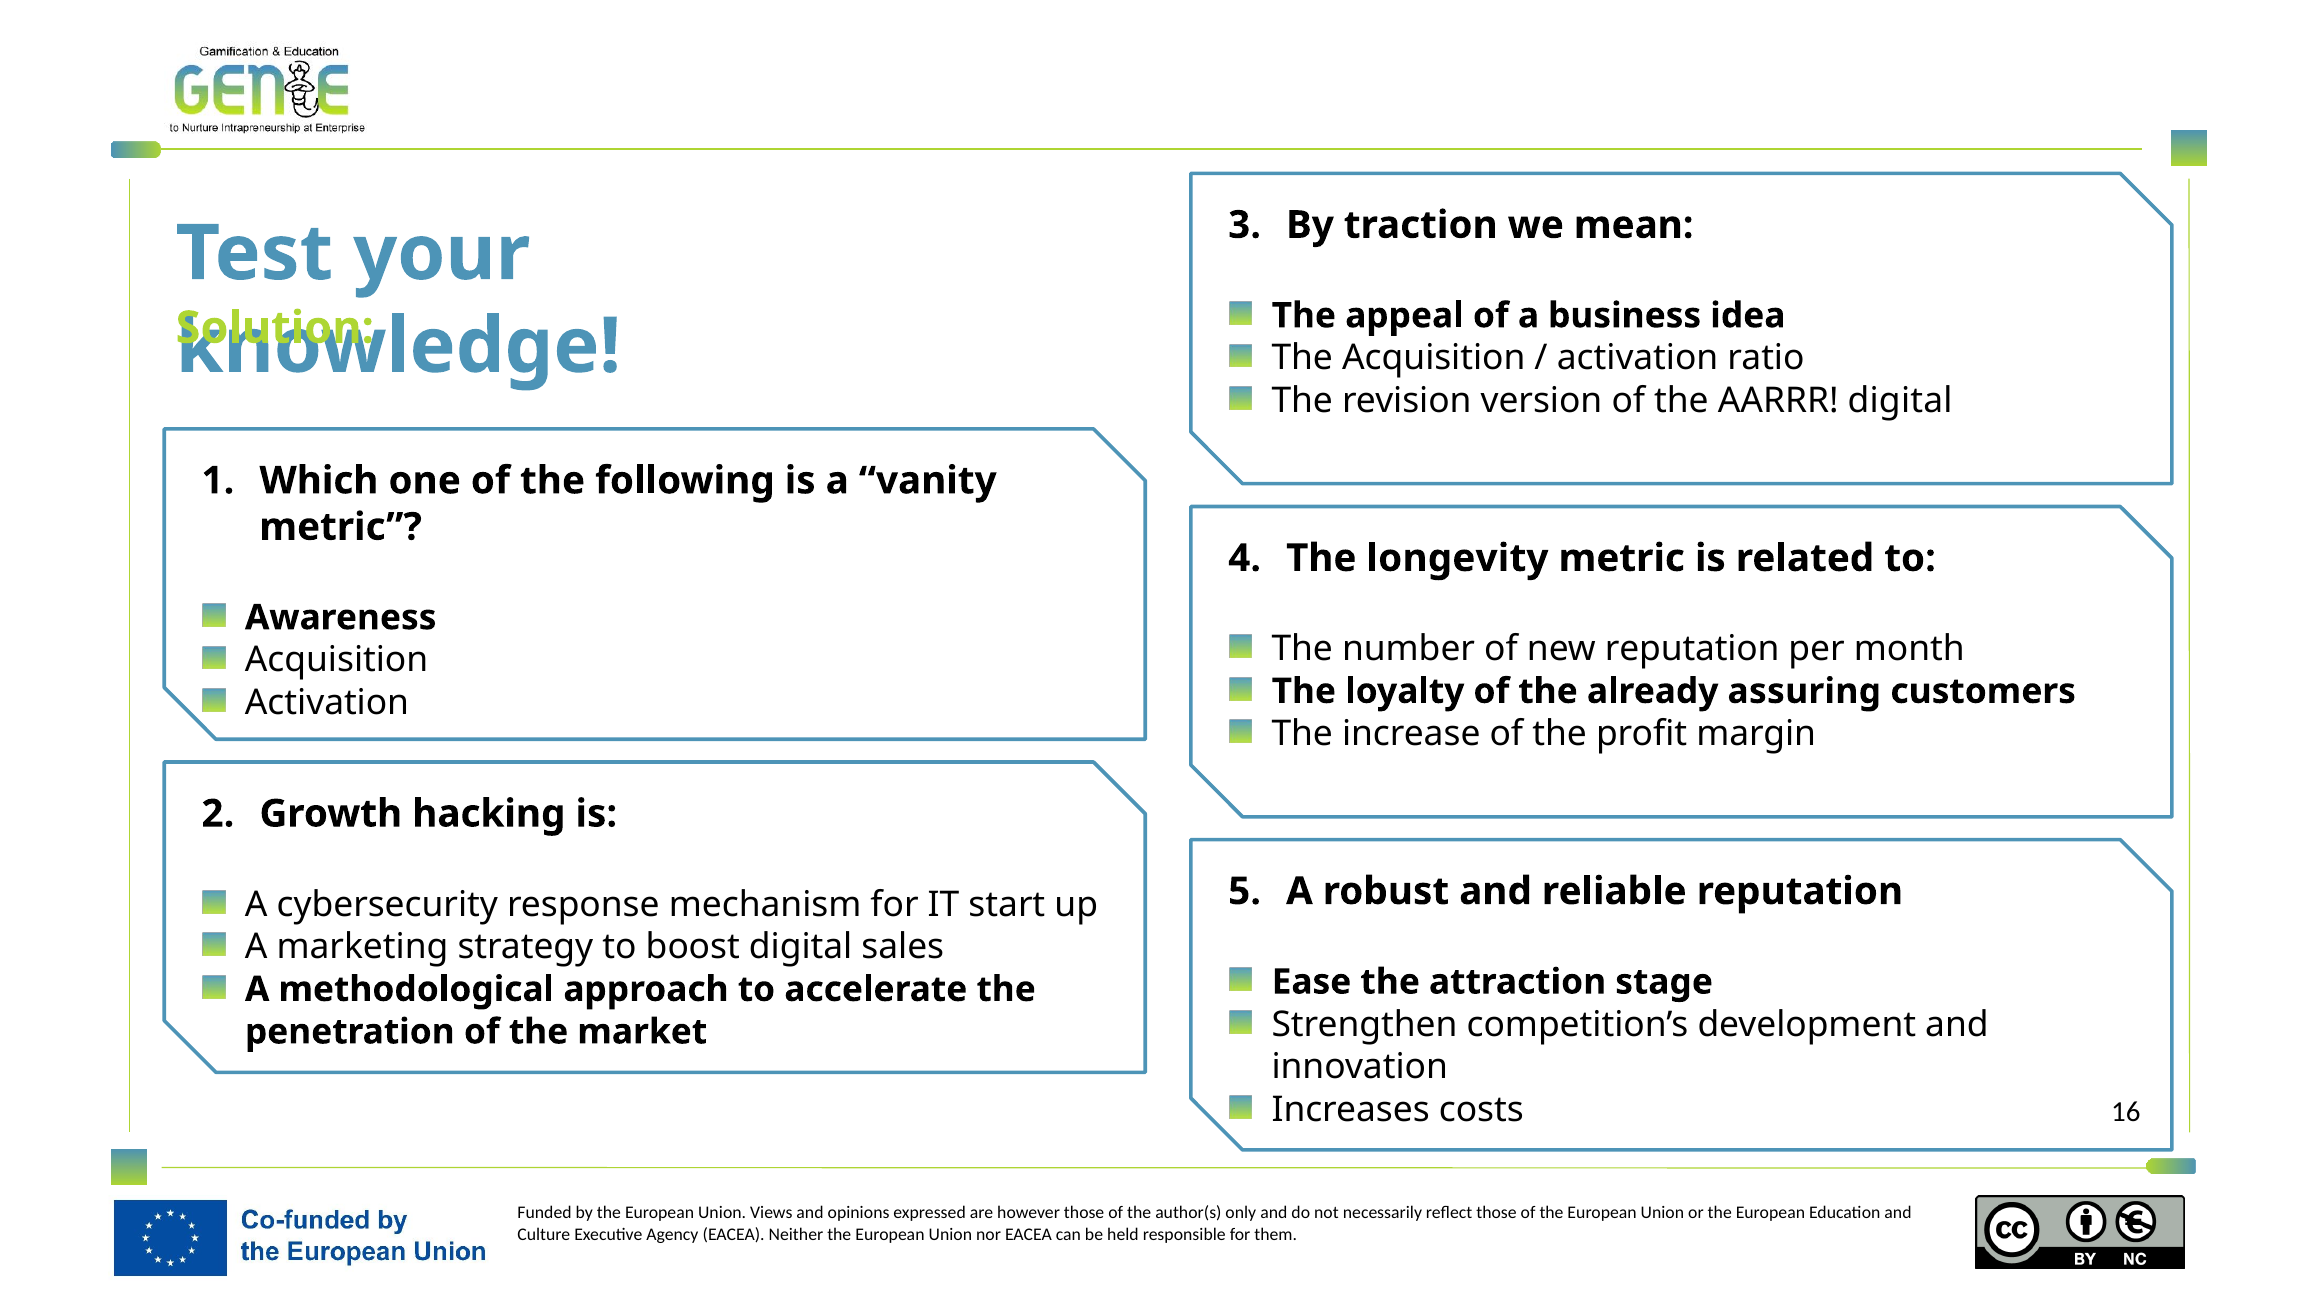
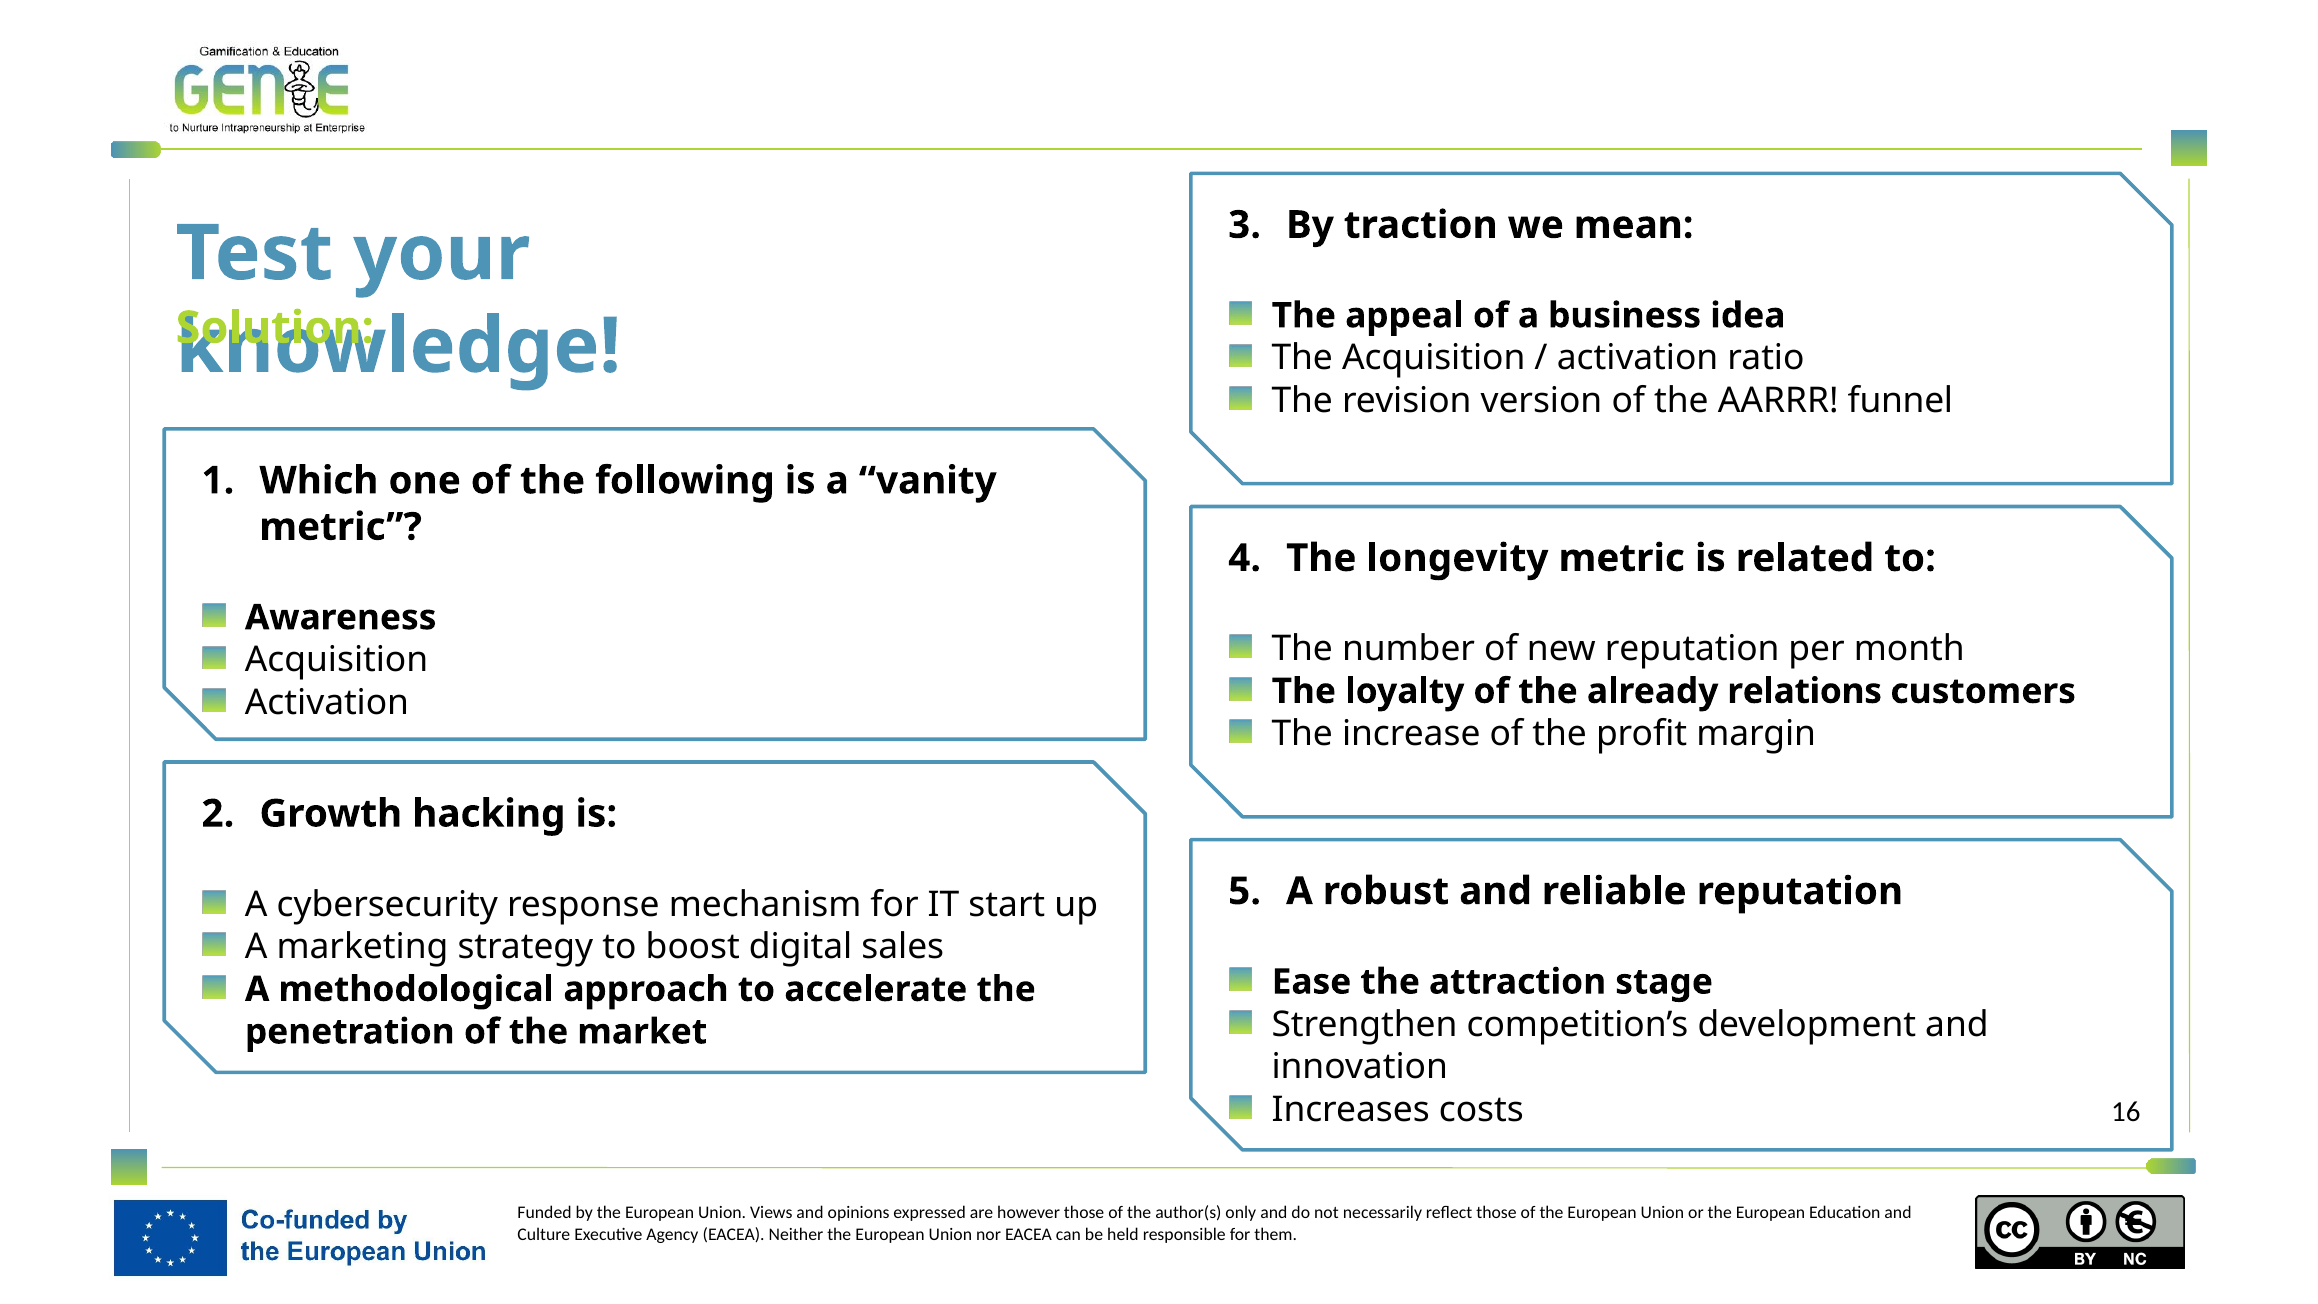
AARRR digital: digital -> funnel
assuring: assuring -> relations
